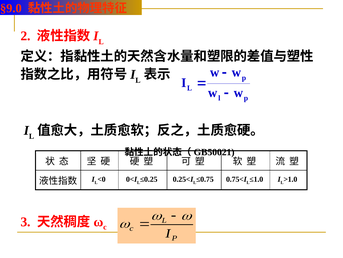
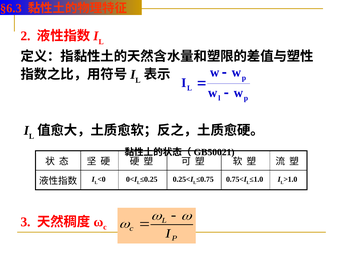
§9.0: §9.0 -> §6.3
